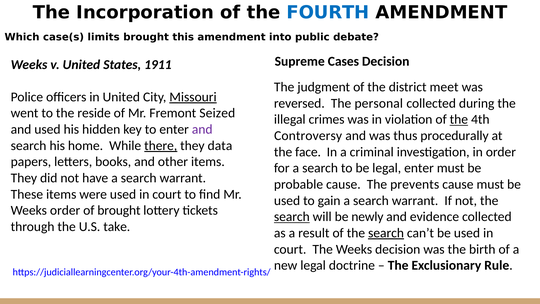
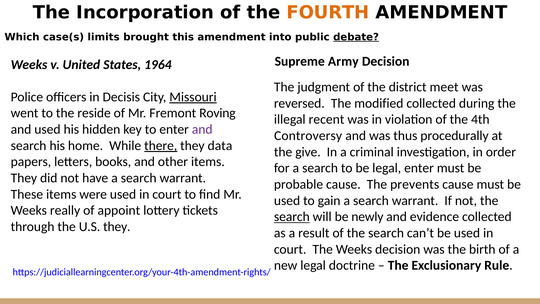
FOURTH colour: blue -> orange
debate underline: none -> present
Cases: Cases -> Army
1911: 1911 -> 1964
in United: United -> Decisis
personal: personal -> modified
Seized: Seized -> Roving
crimes: crimes -> recent
the at (459, 119) underline: present -> none
face: face -> give
Weeks order: order -> really
of brought: brought -> appoint
U.S take: take -> they
search at (386, 233) underline: present -> none
